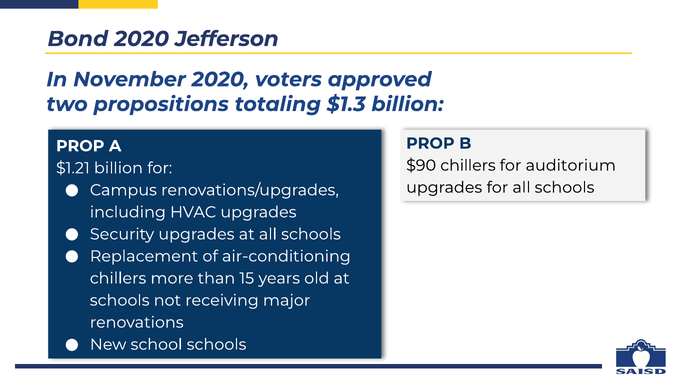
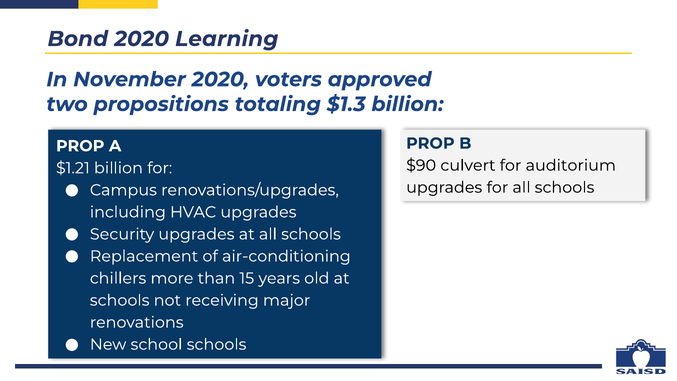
Jefferson: Jefferson -> Learning
$90 chillers: chillers -> culvert
